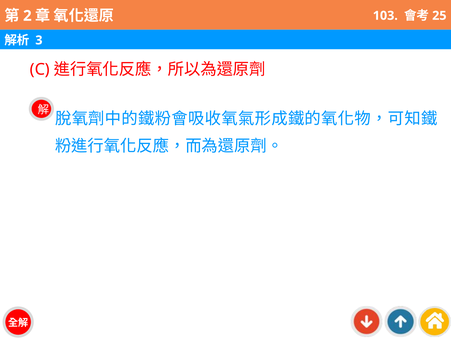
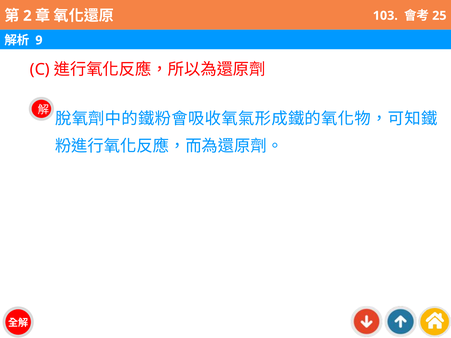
3: 3 -> 9
